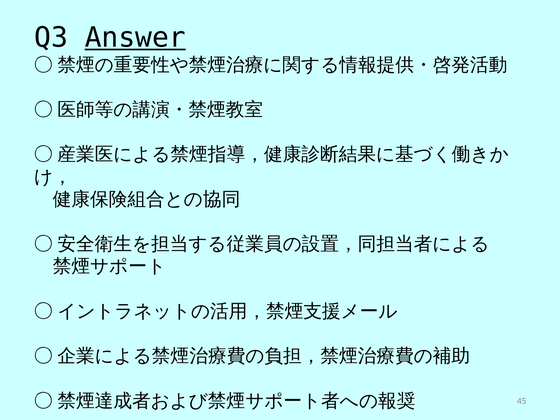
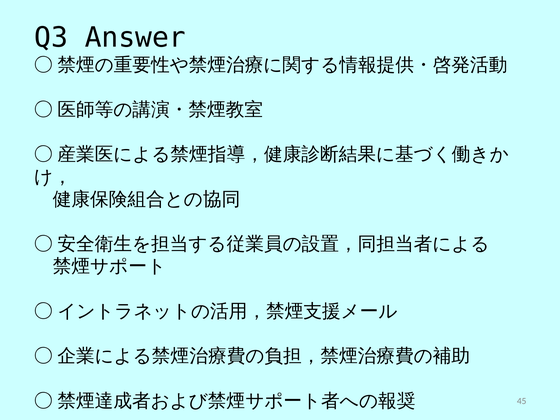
Answer underline: present -> none
